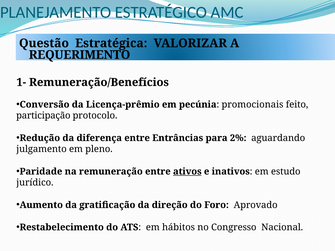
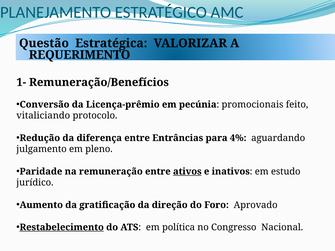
participação: participação -> vitaliciando
2%: 2% -> 4%
Restabelecimento underline: none -> present
hábitos: hábitos -> política
